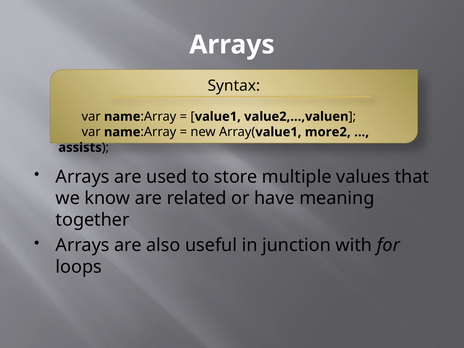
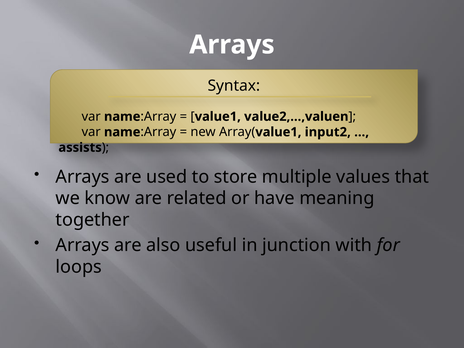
more2: more2 -> input2
